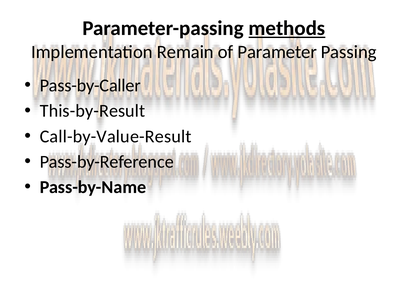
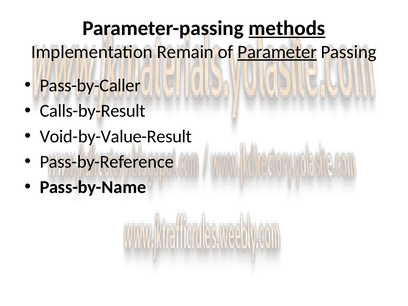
Parameter underline: none -> present
This-by-Result: This-by-Result -> Calls-by-Result
Call-by-Value-Result: Call-by-Value-Result -> Void-by-Value-Result
